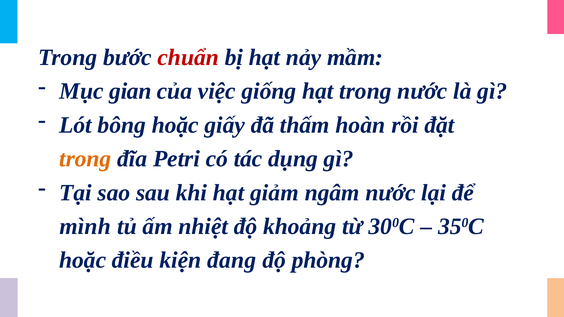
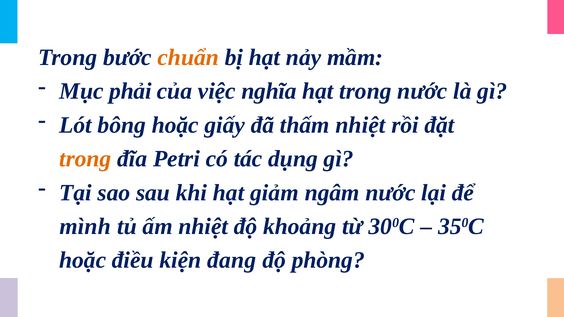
chuẩn colour: red -> orange
gian: gian -> phải
giống: giống -> nghĩa
thấm hoàn: hoàn -> nhiệt
